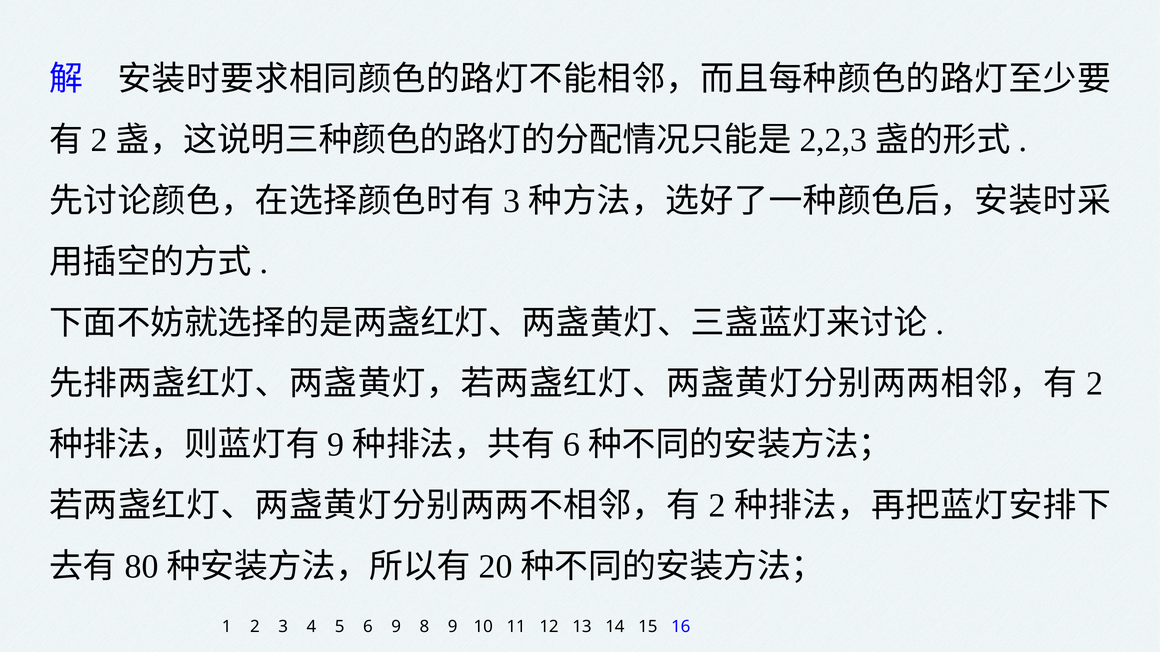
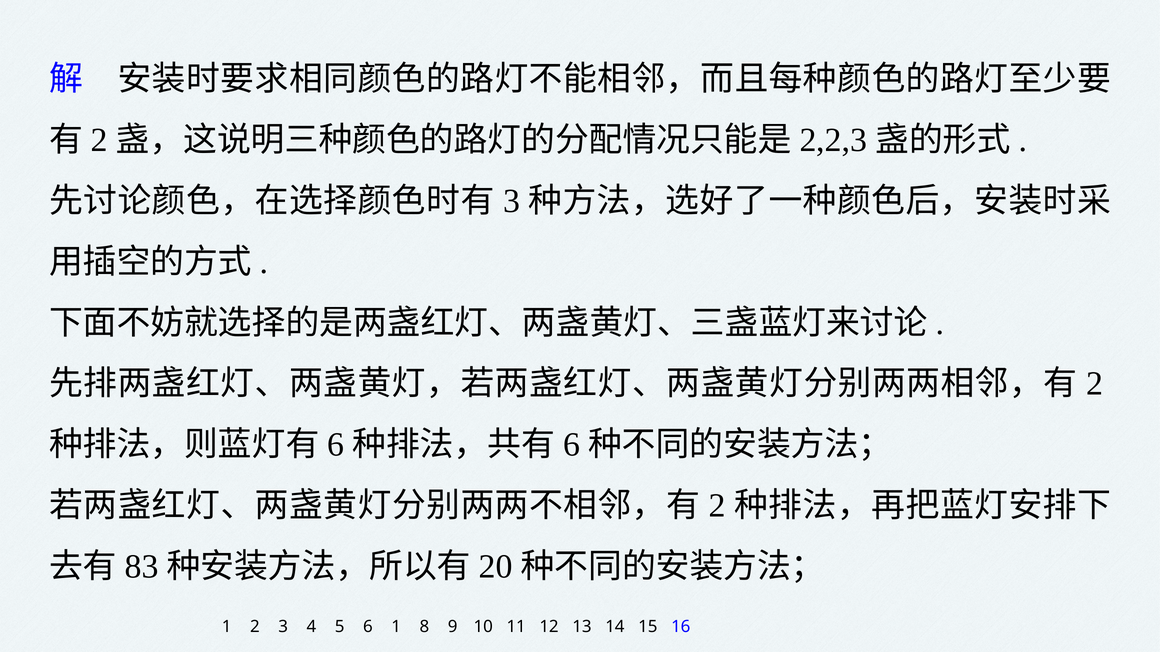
9 at (336, 445): 9 -> 6
80: 80 -> 83
6 9: 9 -> 1
